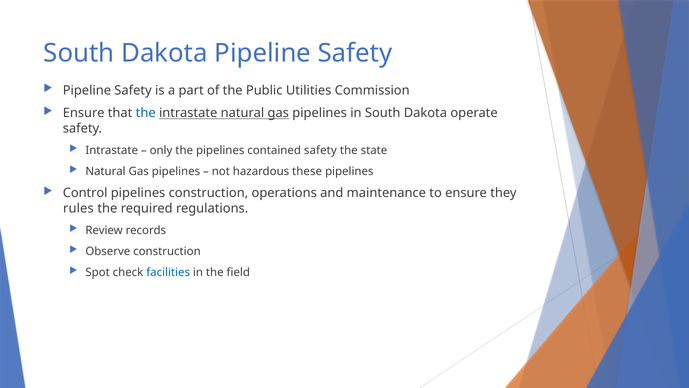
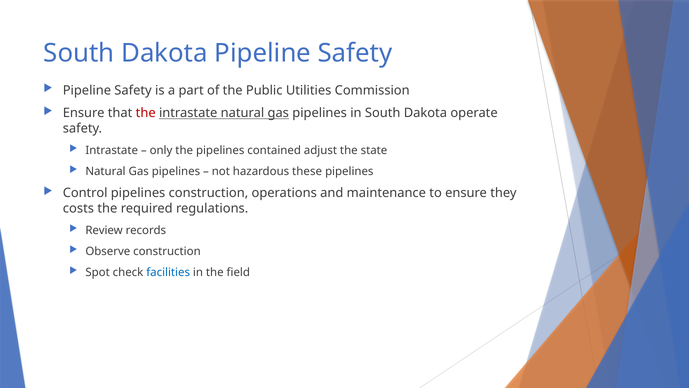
the at (146, 113) colour: blue -> red
contained safety: safety -> adjust
rules: rules -> costs
